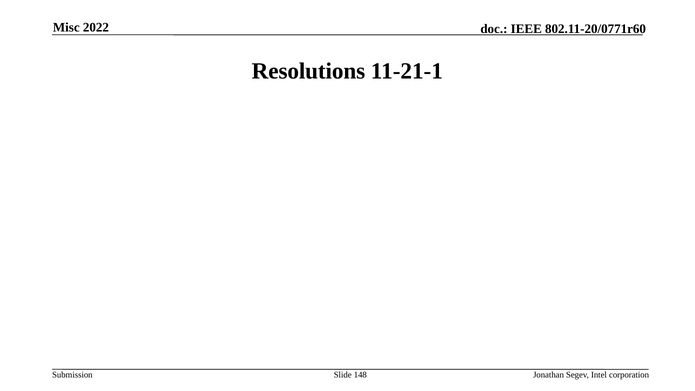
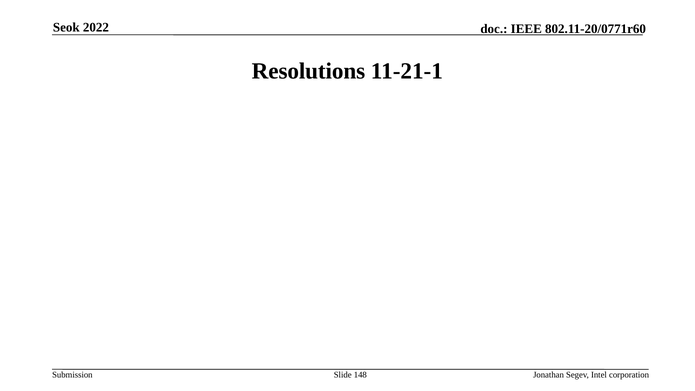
Misc: Misc -> Seok
